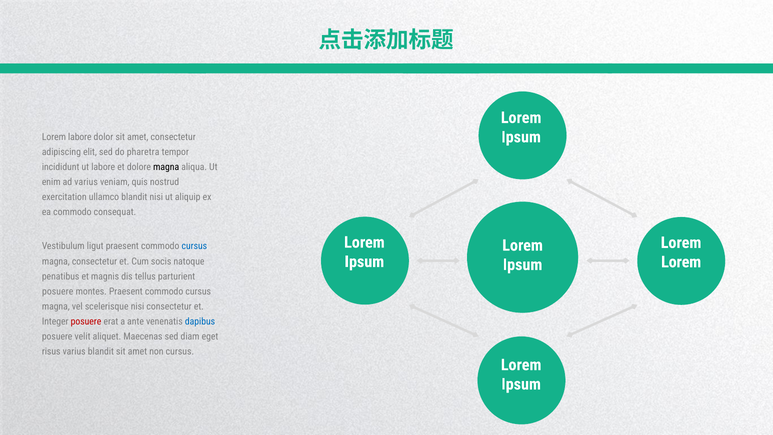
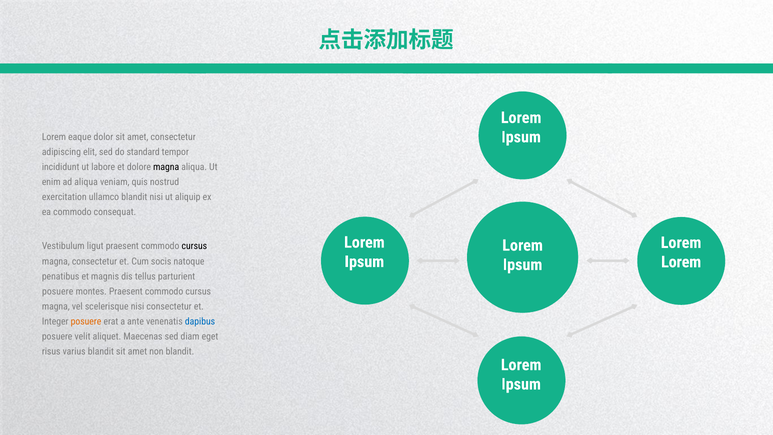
Lorem labore: labore -> eaque
pharetra: pharetra -> standard
ad varius: varius -> aliqua
cursus at (194, 246) colour: blue -> black
posuere at (86, 322) colour: red -> orange
non cursus: cursus -> blandit
